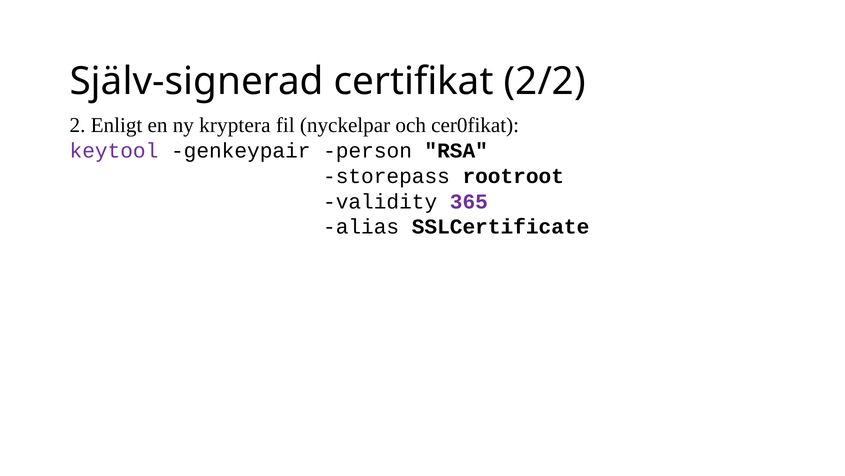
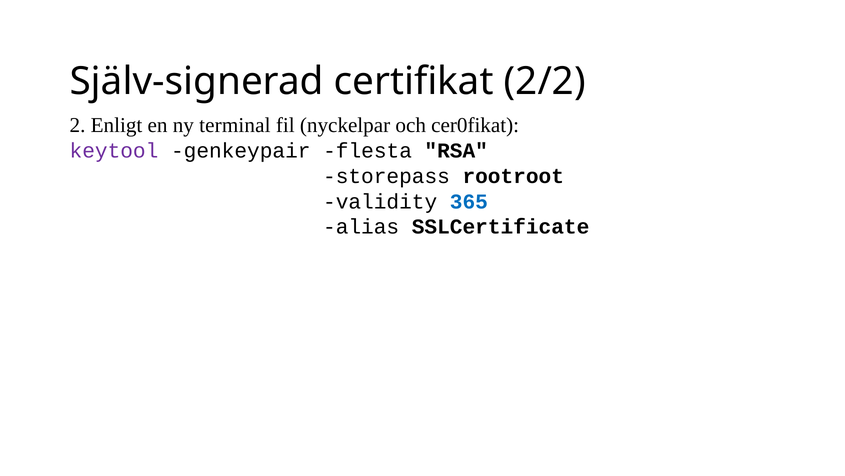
kryptera: kryptera -> terminal
person: person -> flesta
365 colour: purple -> blue
